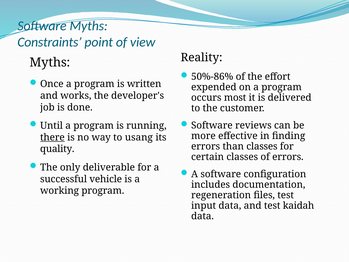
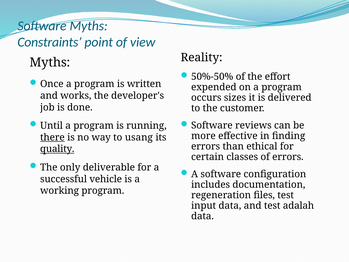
50%-86%: 50%-86% -> 50%-50%
most: most -> sizes
than classes: classes -> ethical
quality underline: none -> present
kaidah: kaidah -> adalah
